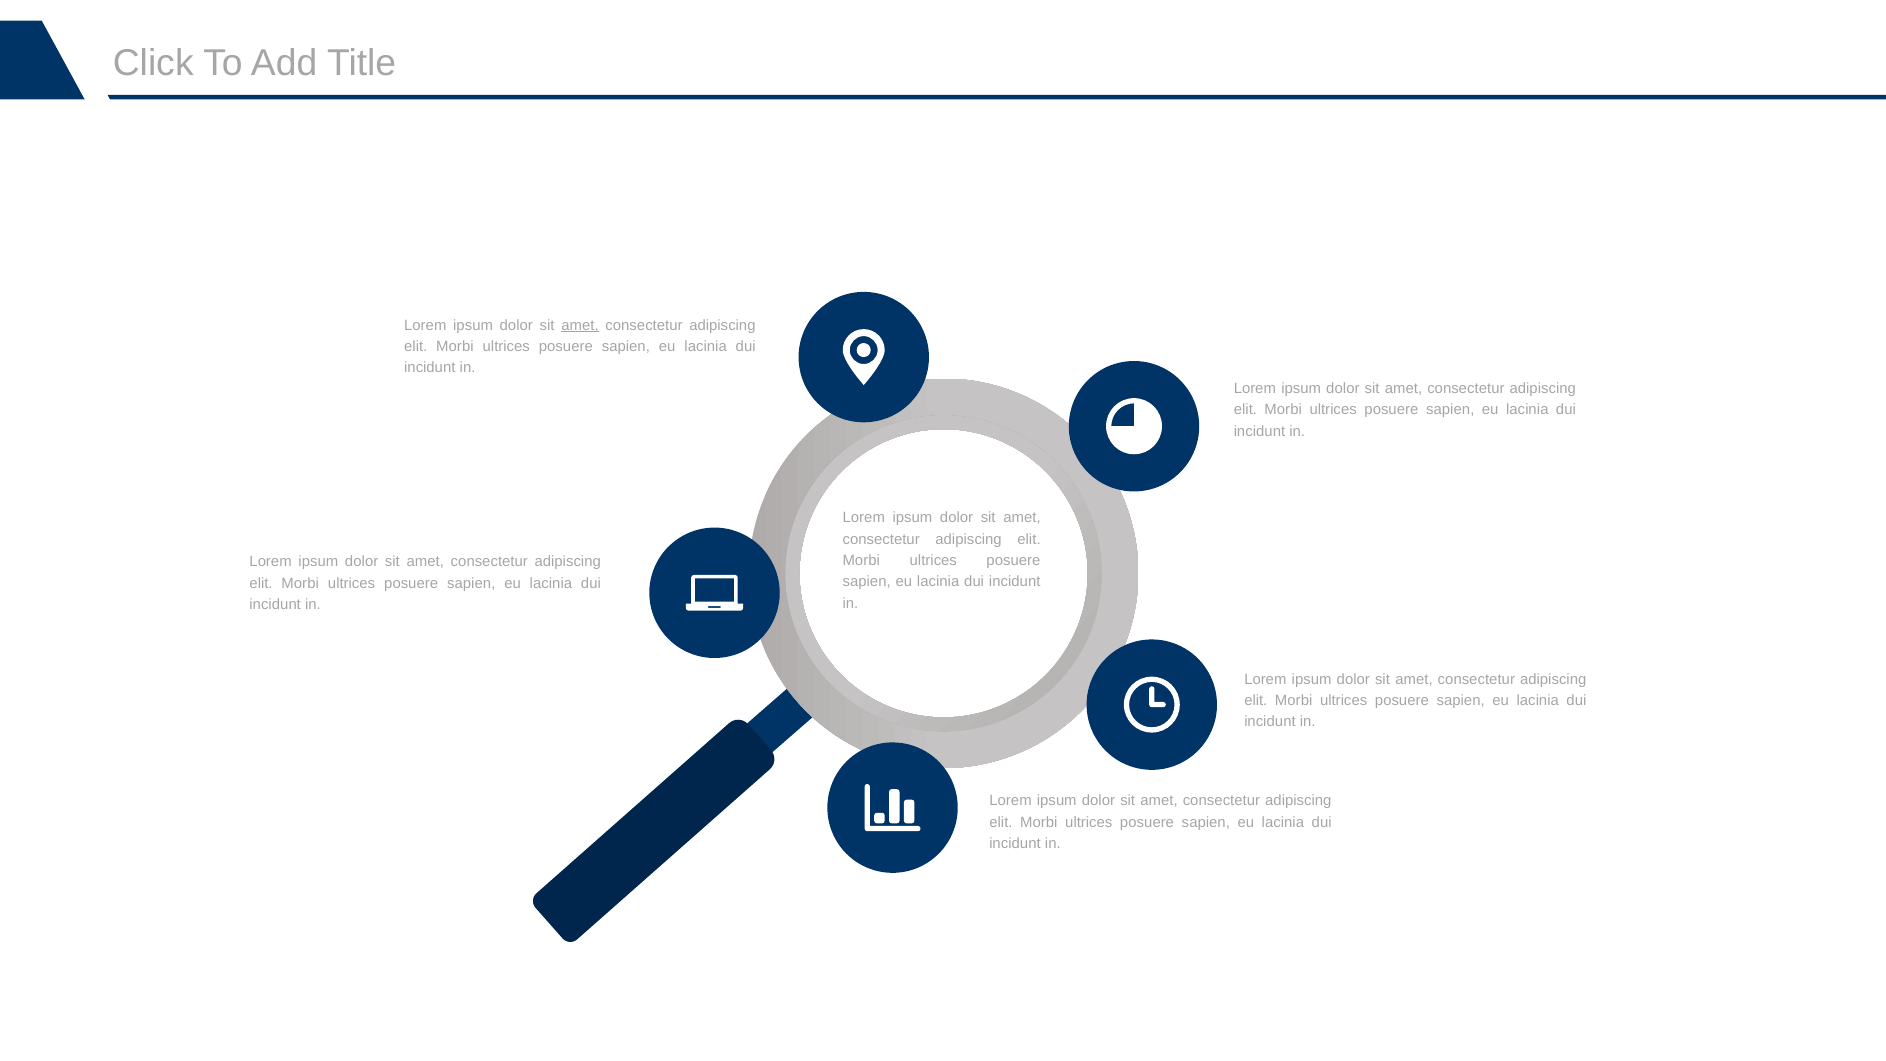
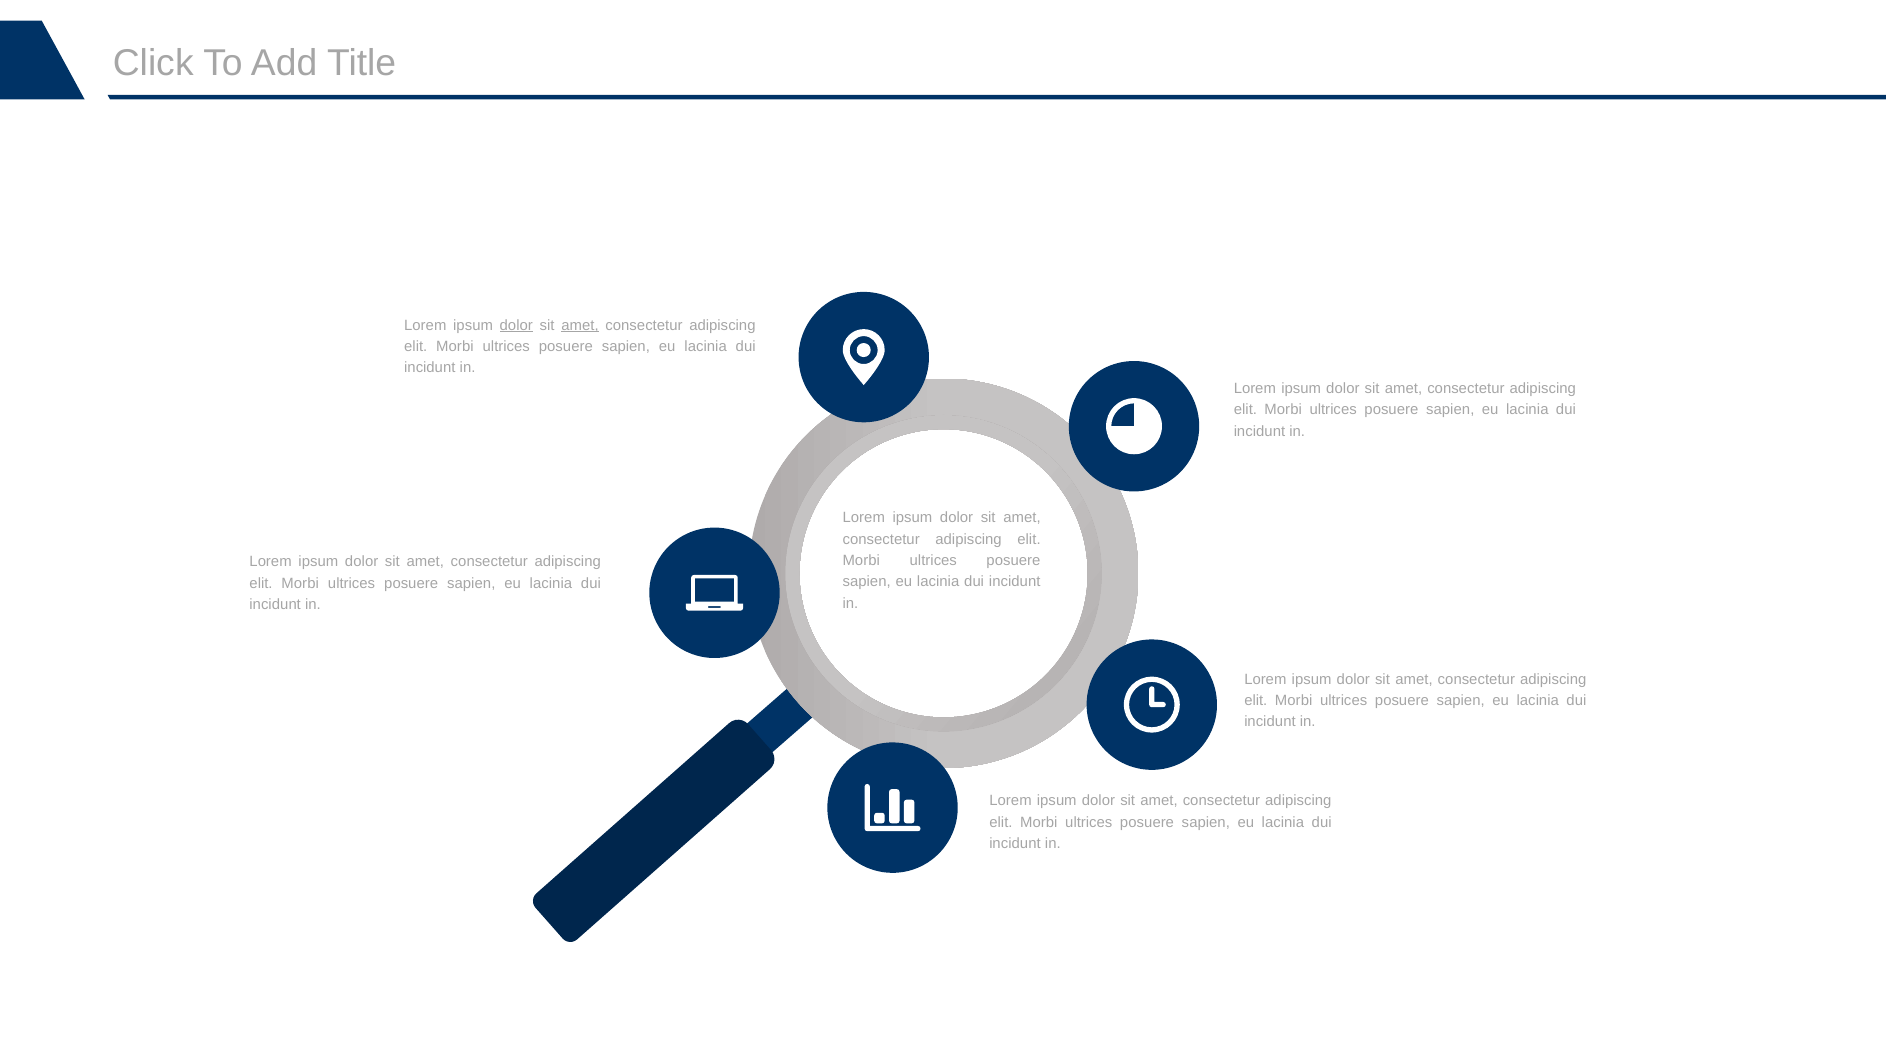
dolor at (516, 325) underline: none -> present
